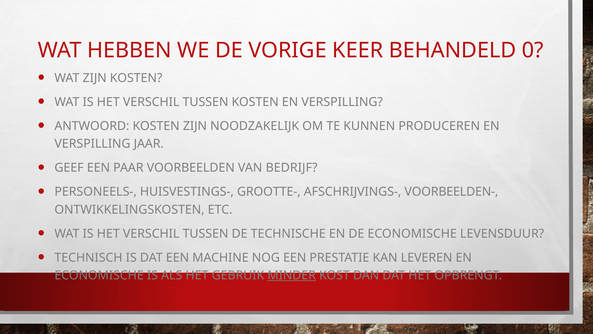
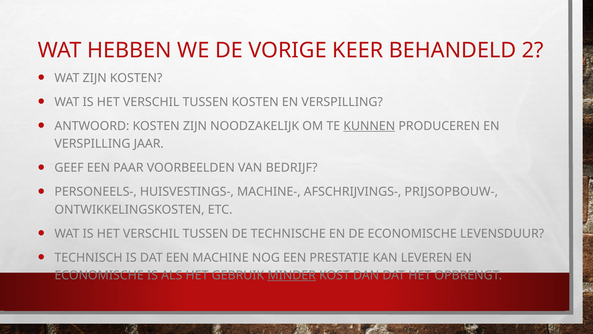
0: 0 -> 2
KUNNEN underline: none -> present
GROOTTE-: GROOTTE- -> MACHINE-
VOORBEELDEN-: VOORBEELDEN- -> PRIJSOPBOUW-
